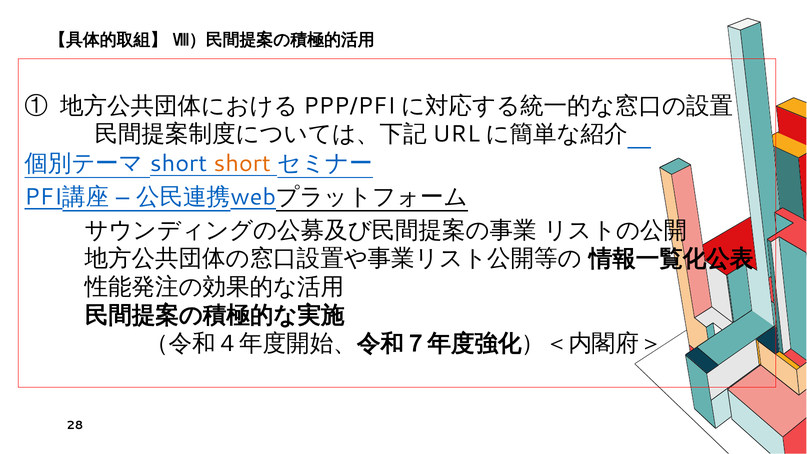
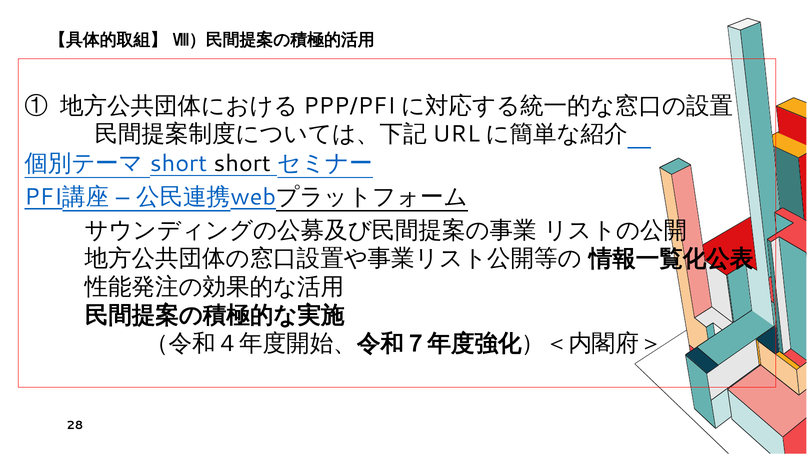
short at (242, 164) colour: orange -> black
